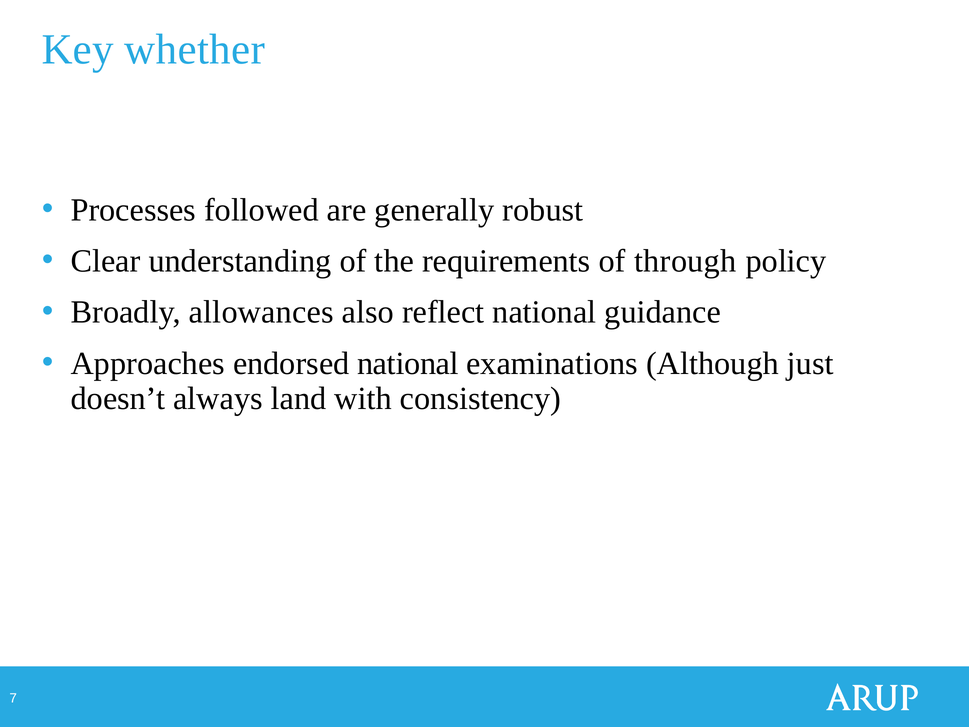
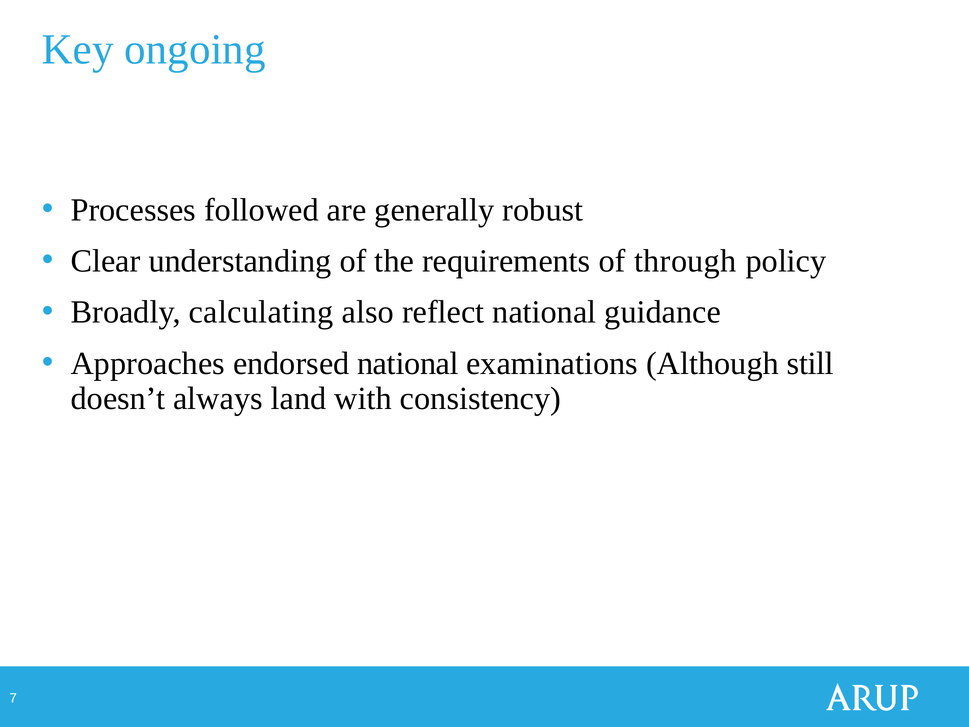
whether: whether -> ongoing
allowances: allowances -> calculating
just: just -> still
